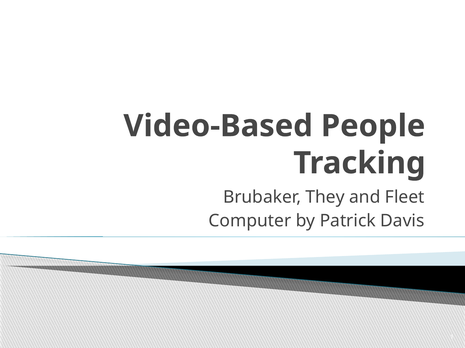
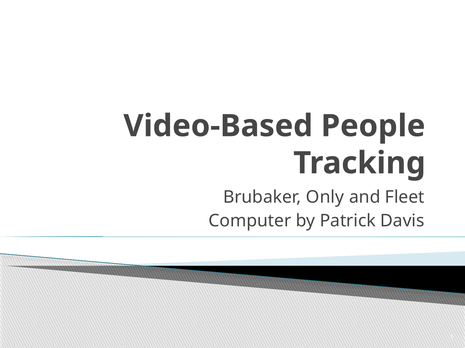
They: They -> Only
